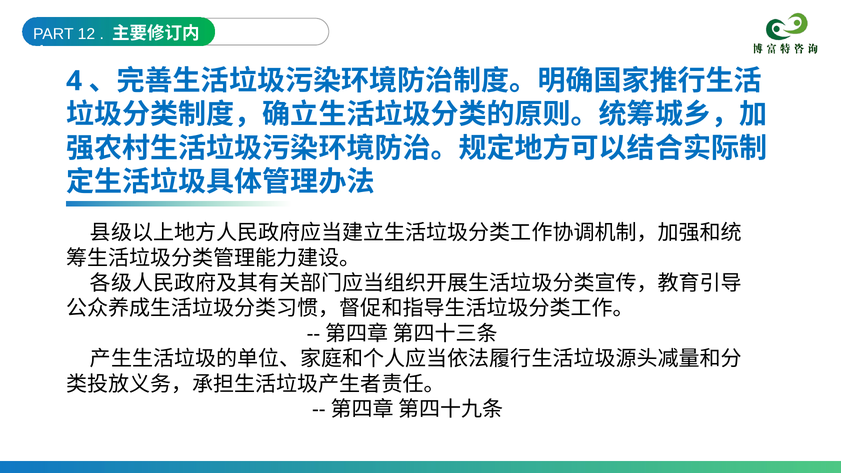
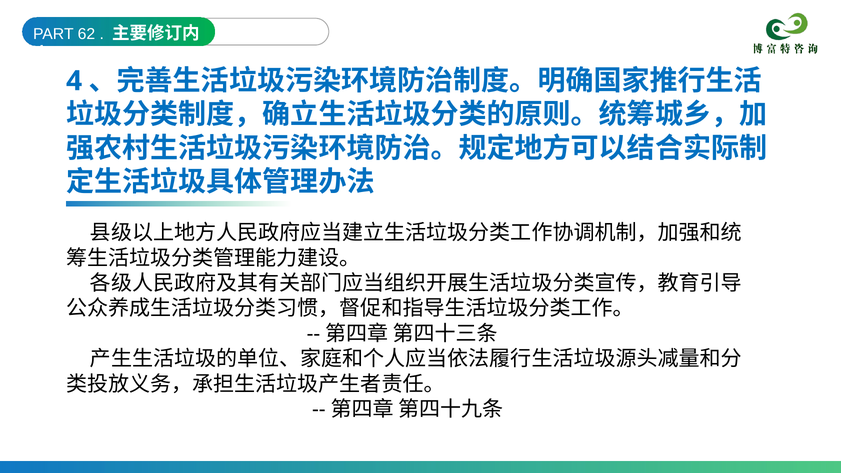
12: 12 -> 62
